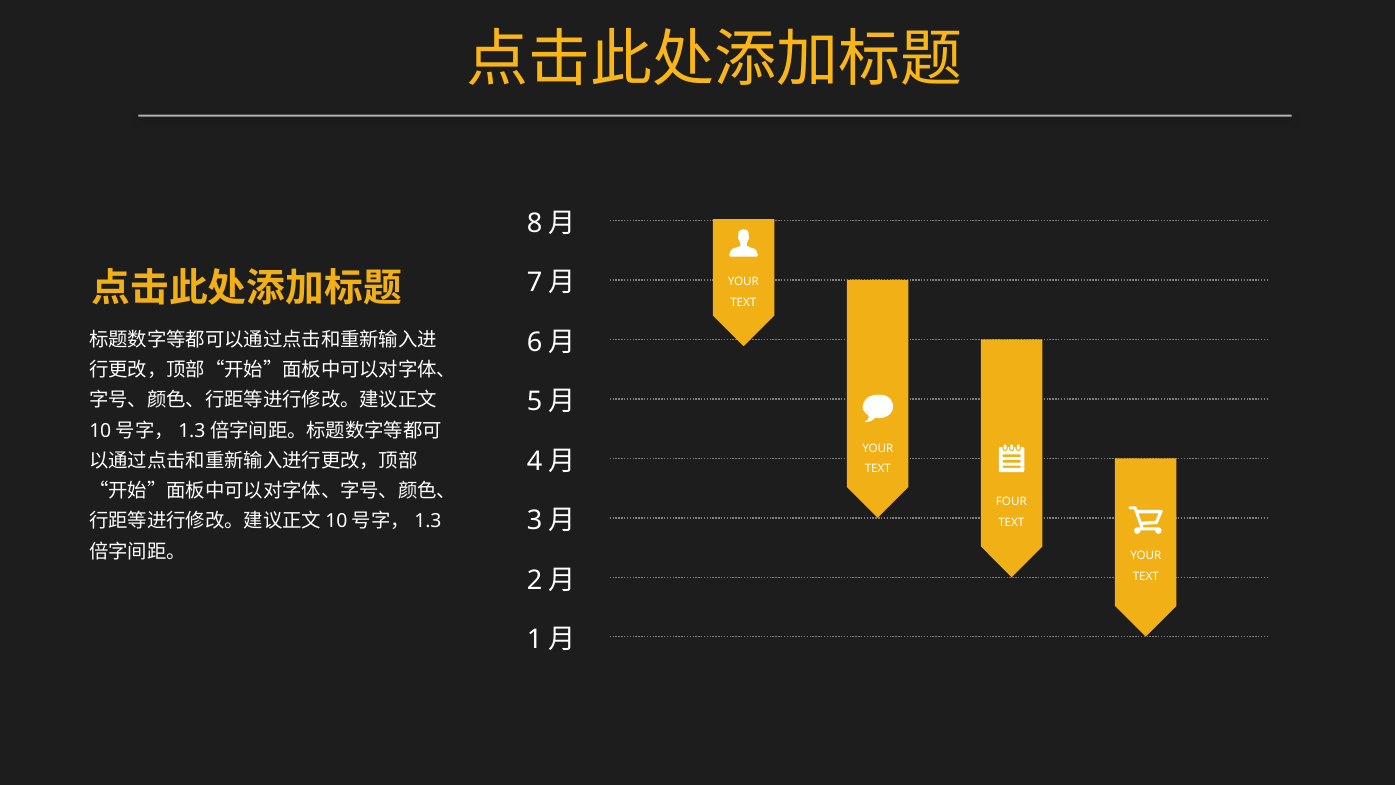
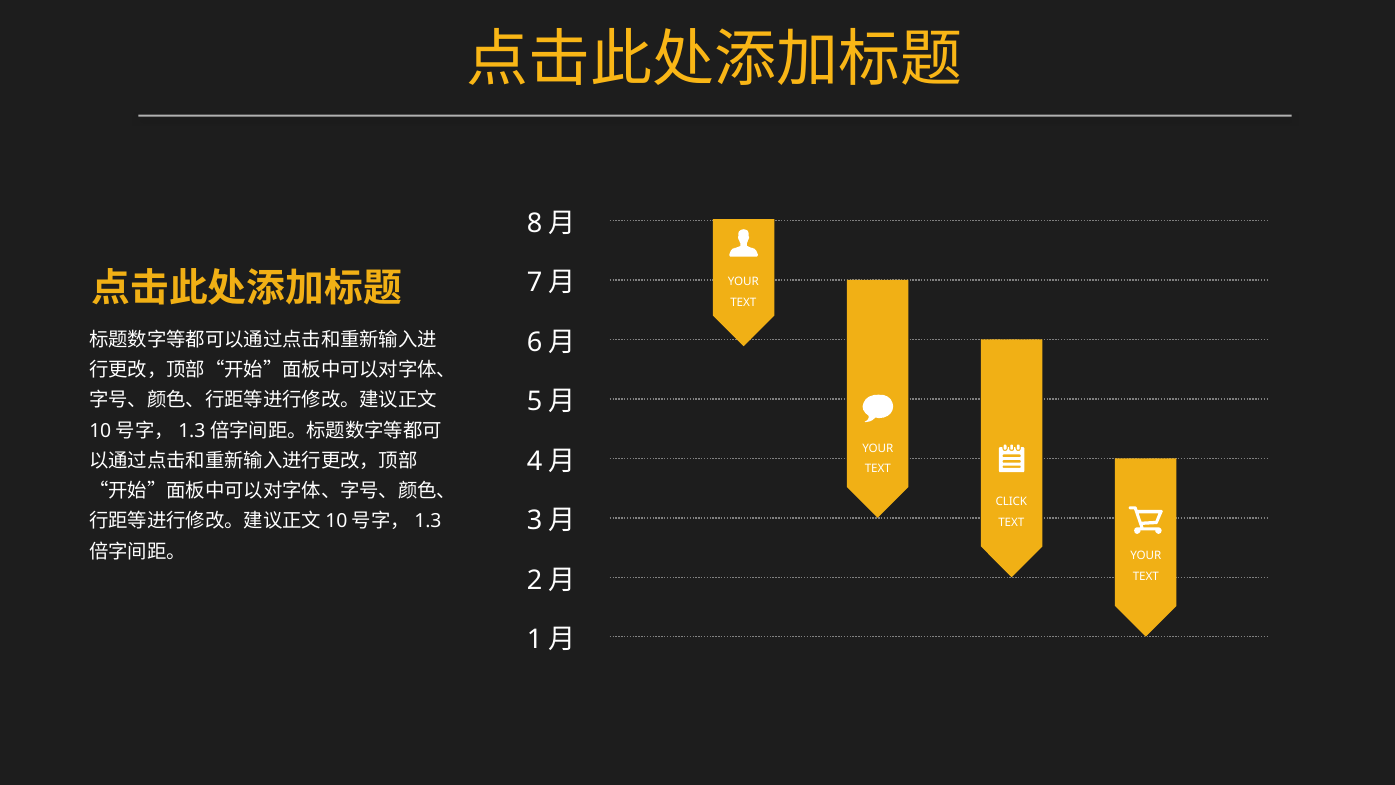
FOUR: FOUR -> CLICK
